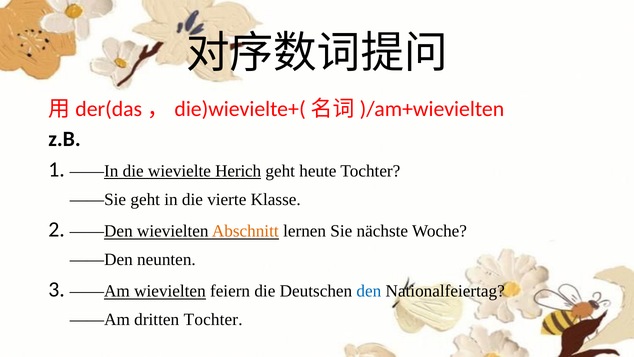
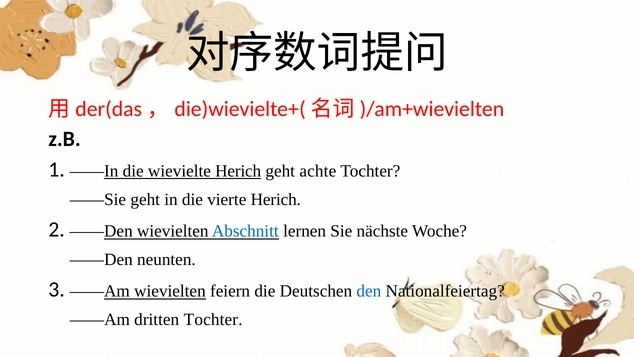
heute: heute -> achte
vierte Klasse: Klasse -> Herich
Abschnitt colour: orange -> blue
